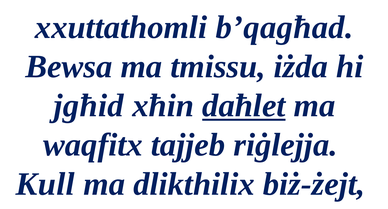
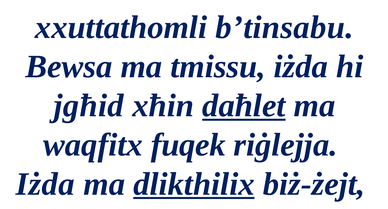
b’qagħad: b’qagħad -> b’tinsabu
tajjeb: tajjeb -> fuqek
Kull at (45, 184): Kull -> Iżda
dlikthilix underline: none -> present
